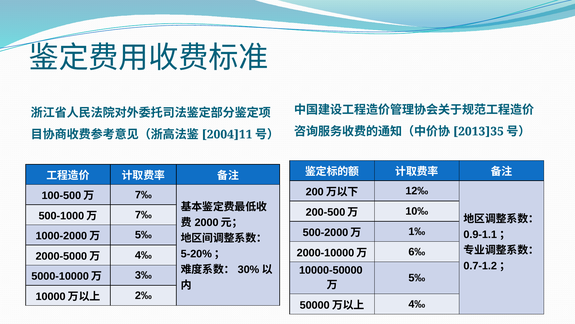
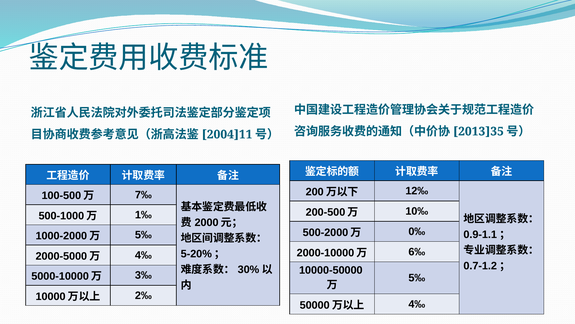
7‰ at (143, 215): 7‰ -> 1‰
1‰: 1‰ -> 0‰
